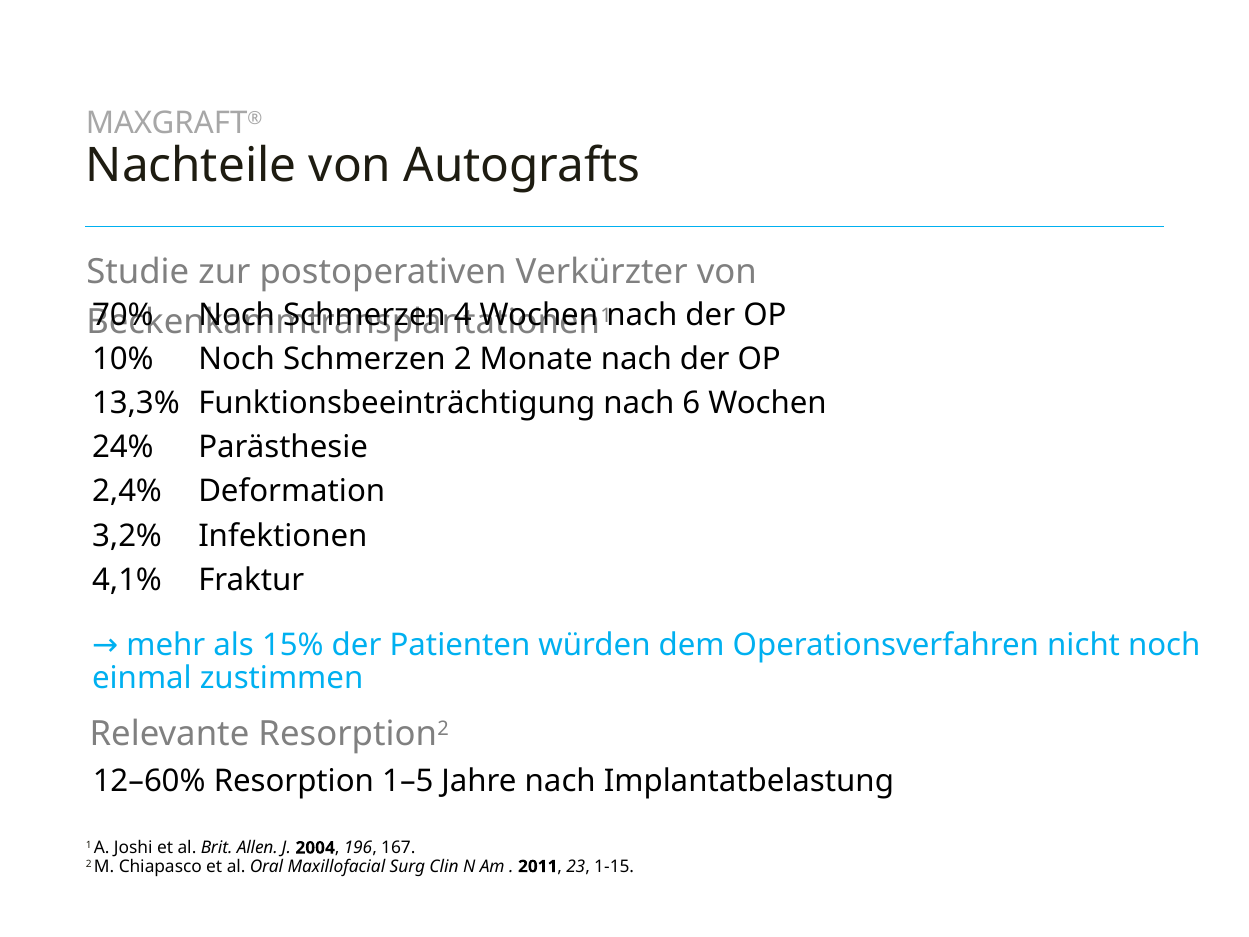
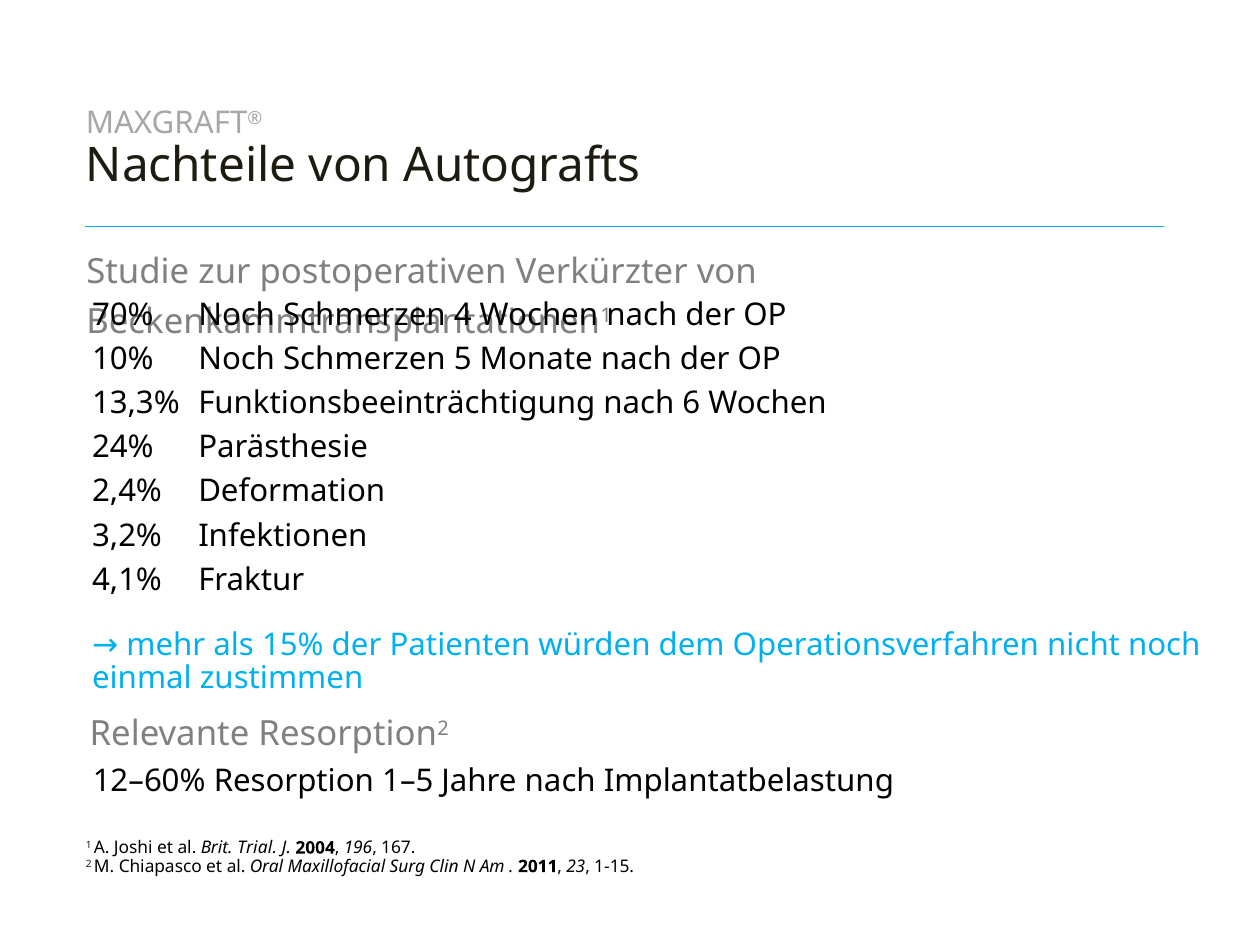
Schmerzen 2: 2 -> 5
Allen: Allen -> Trial
